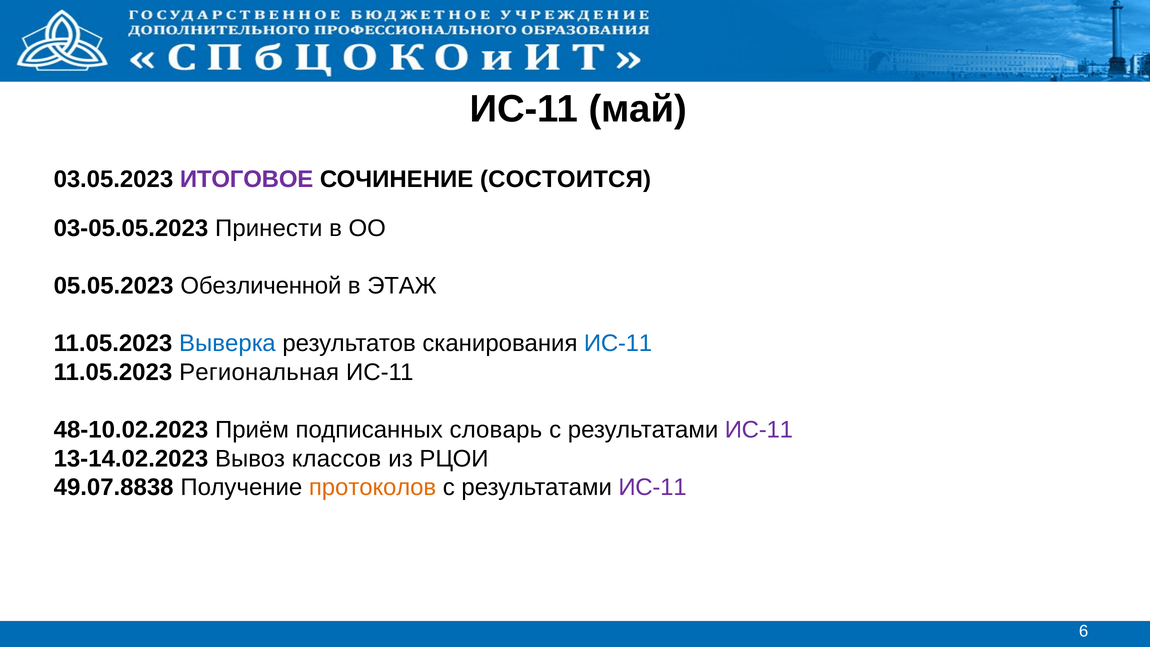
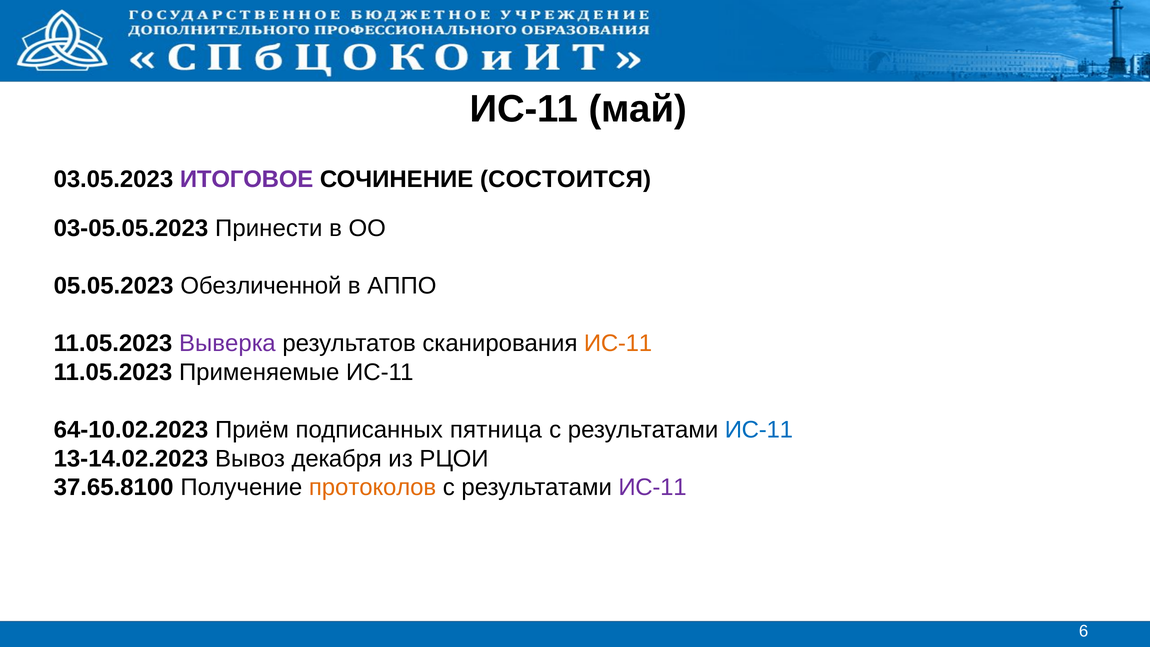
ЭТАЖ: ЭТАЖ -> АППО
Выверка colour: blue -> purple
ИС-11 at (618, 343) colour: blue -> orange
Региональная: Региональная -> Применяемые
48-10.02.2023: 48-10.02.2023 -> 64-10.02.2023
словарь: словарь -> пятница
ИС-11 at (759, 430) colour: purple -> blue
классов: классов -> декабря
49.07.8838: 49.07.8838 -> 37.65.8100
